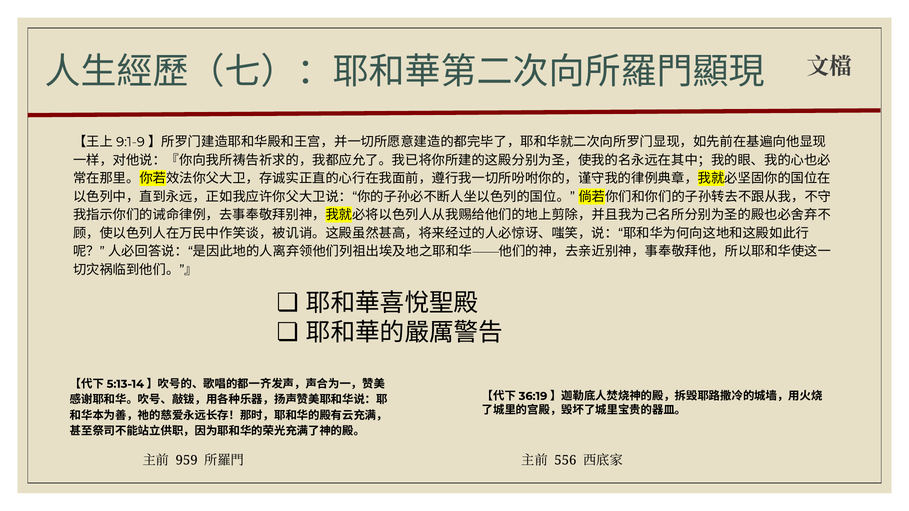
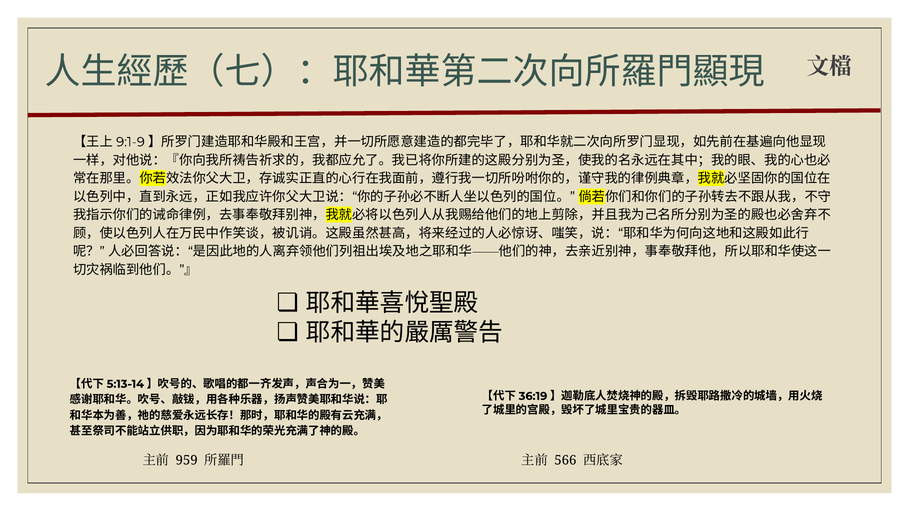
556: 556 -> 566
